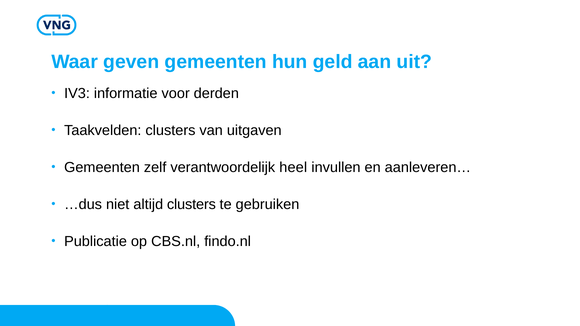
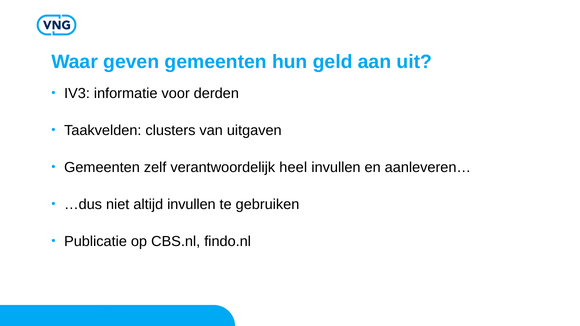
altijd clusters: clusters -> invullen
